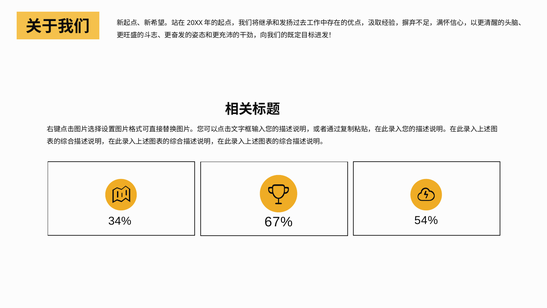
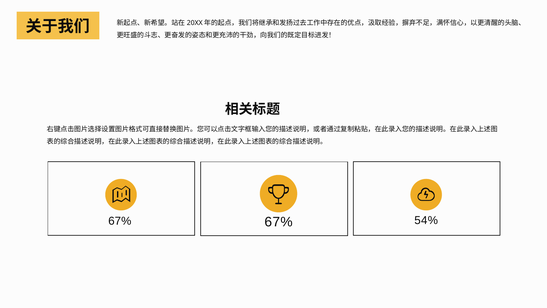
34% at (120, 221): 34% -> 67%
